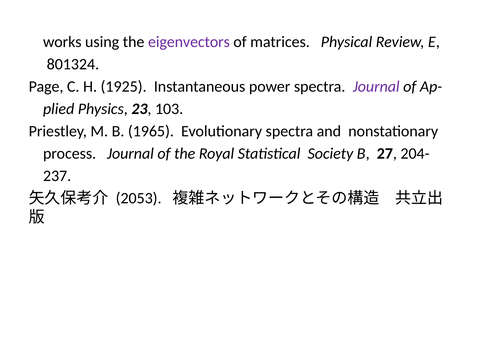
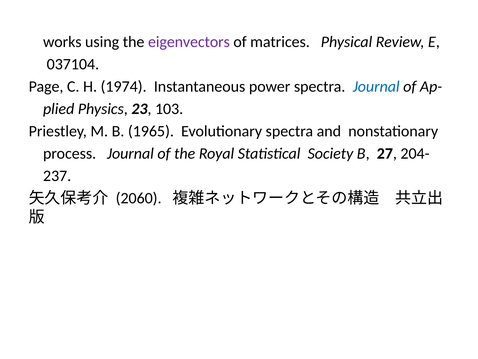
801324: 801324 -> 037104
1925: 1925 -> 1974
Journal at (376, 86) colour: purple -> blue
2053: 2053 -> 2060
